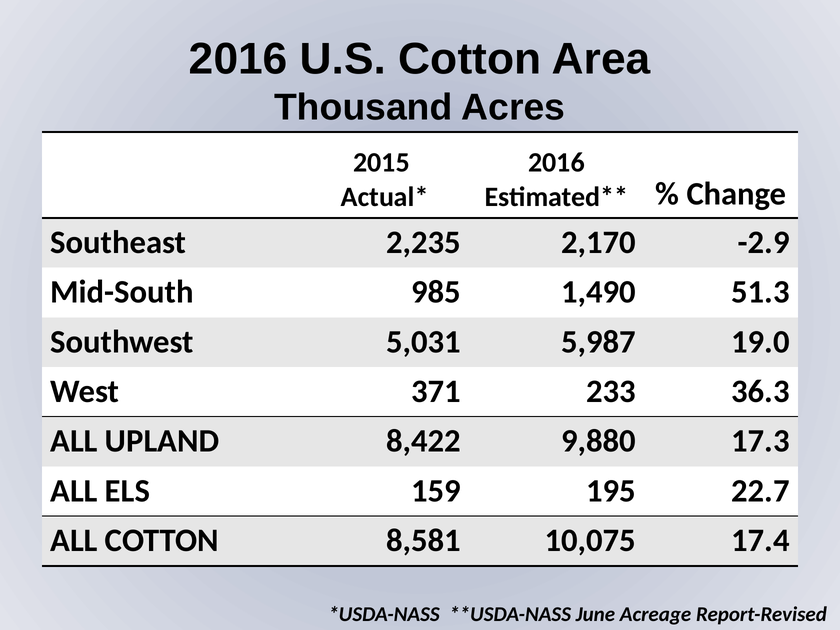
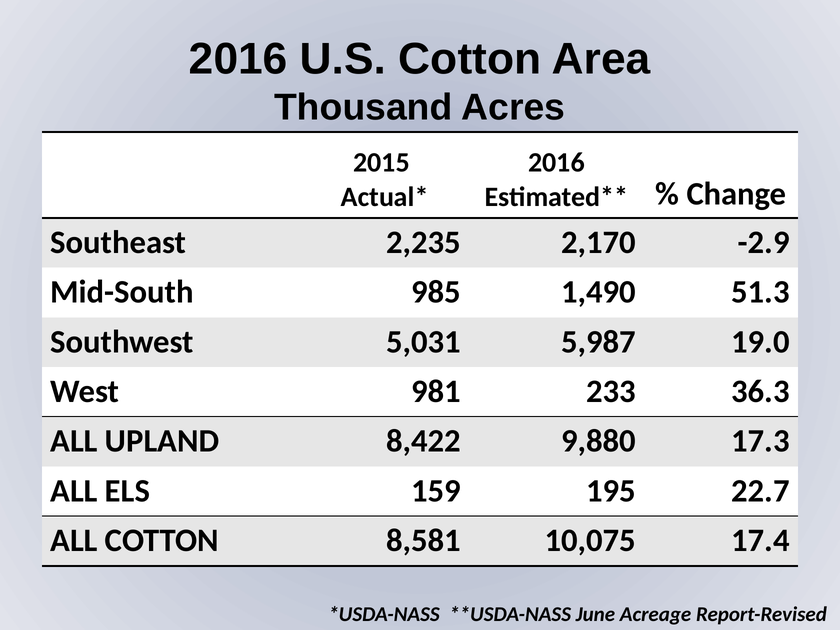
371: 371 -> 981
